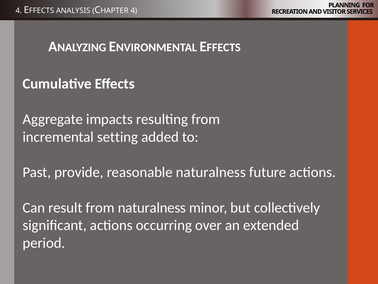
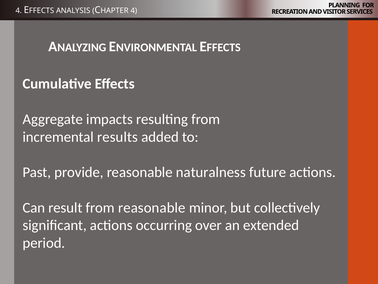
setting: setting -> results
from naturalness: naturalness -> reasonable
